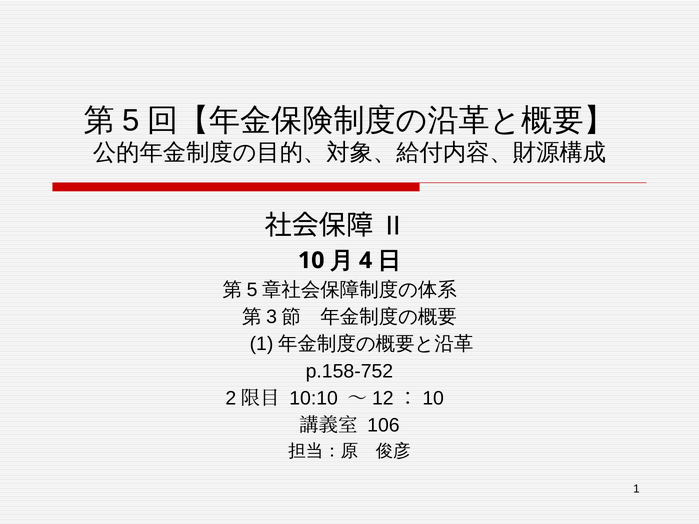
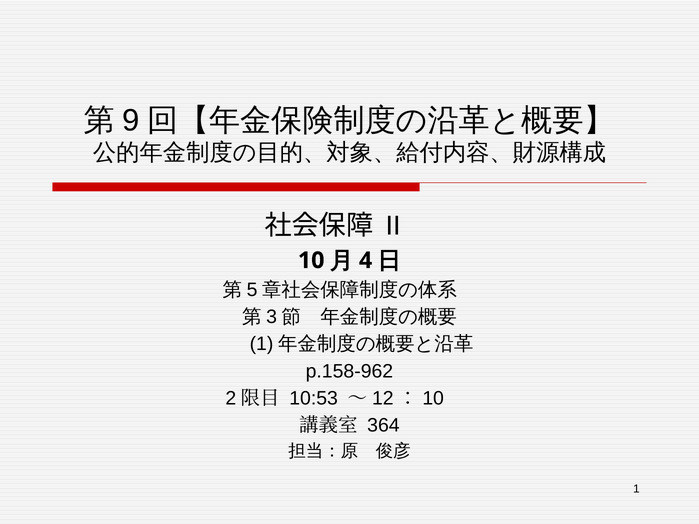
5: 5 -> 9
p.158-752: p.158-752 -> p.158-962
10:10: 10:10 -> 10:53
106: 106 -> 364
